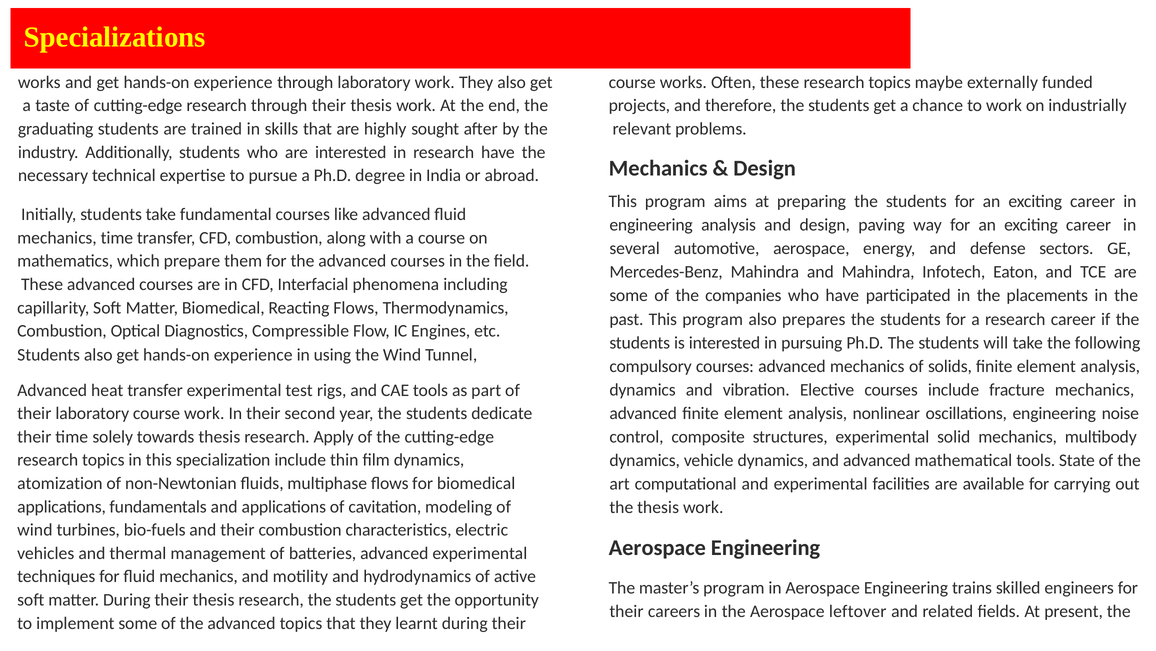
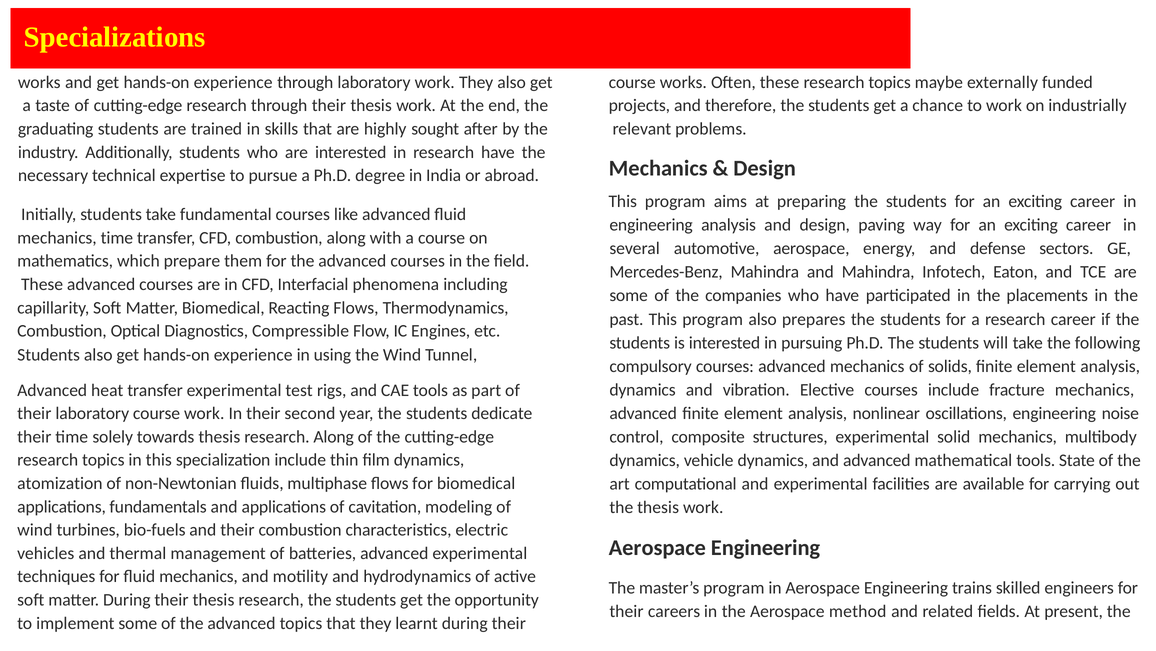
research Apply: Apply -> Along
leftover: leftover -> method
